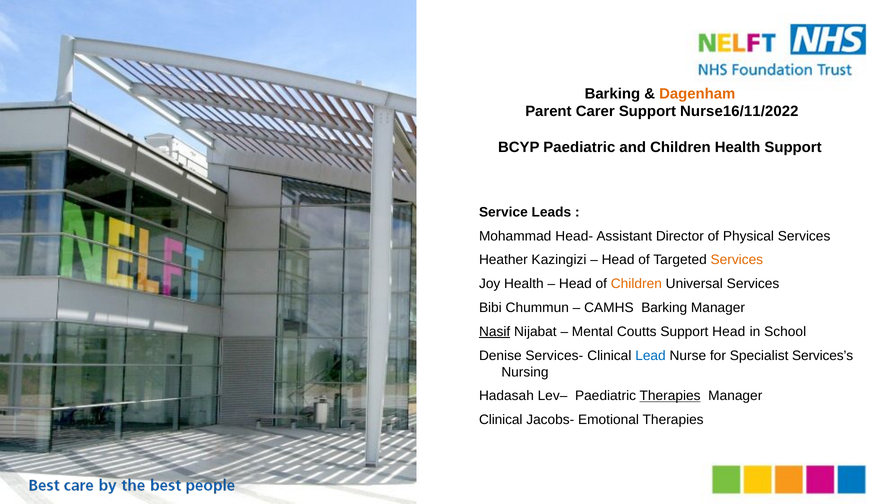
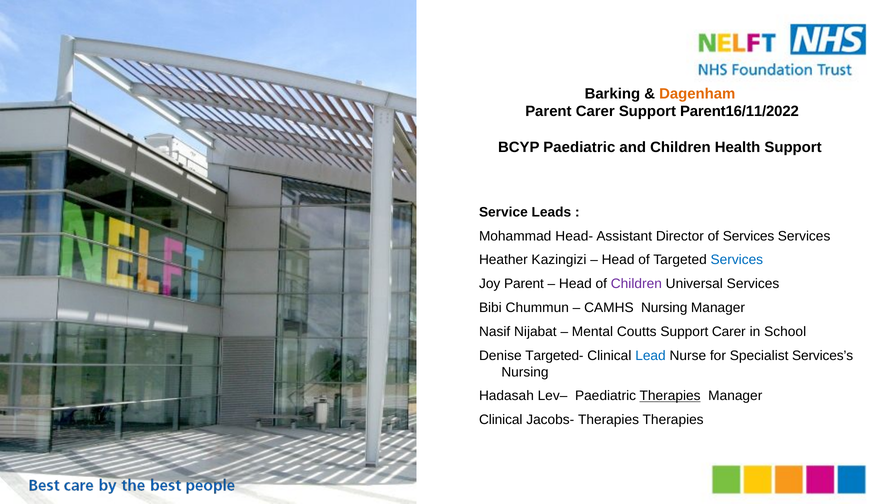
Nurse16/11/2022: Nurse16/11/2022 -> Parent16/11/2022
of Physical: Physical -> Services
Services at (737, 260) colour: orange -> blue
Joy Health: Health -> Parent
Children at (636, 284) colour: orange -> purple
CAMHS Barking: Barking -> Nursing
Nasif underline: present -> none
Support Head: Head -> Carer
Services-: Services- -> Targeted-
Jacobs- Emotional: Emotional -> Therapies
